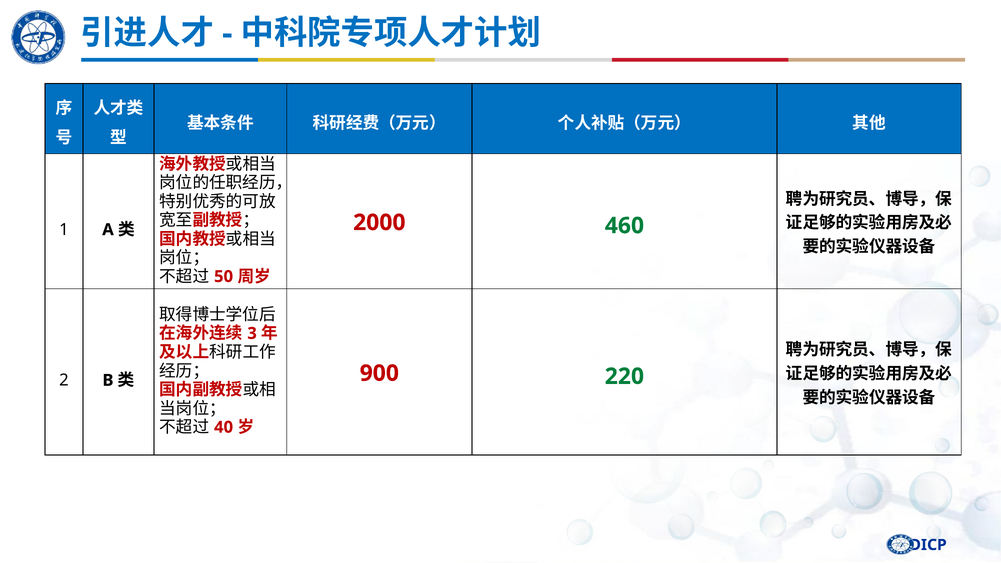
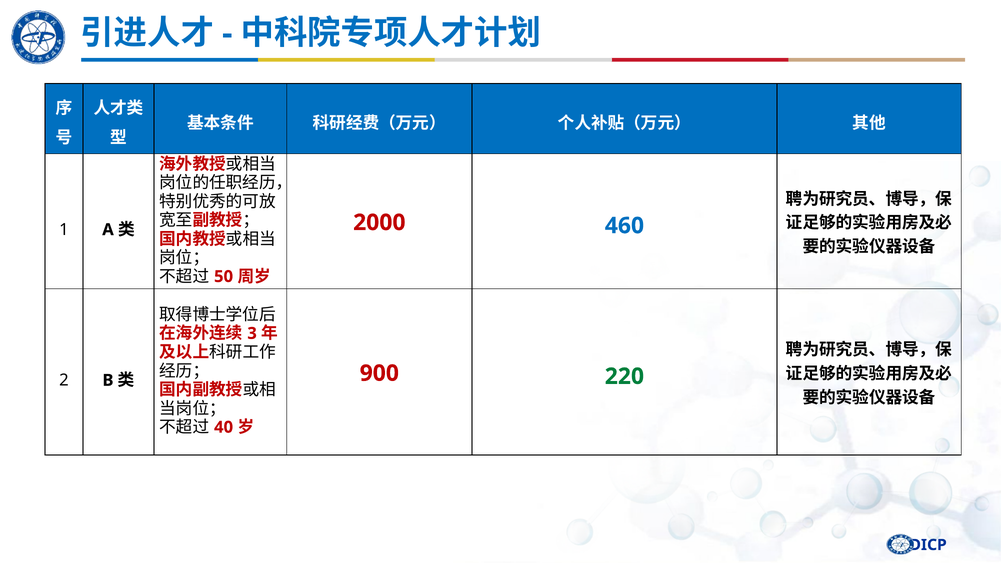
460 colour: green -> blue
